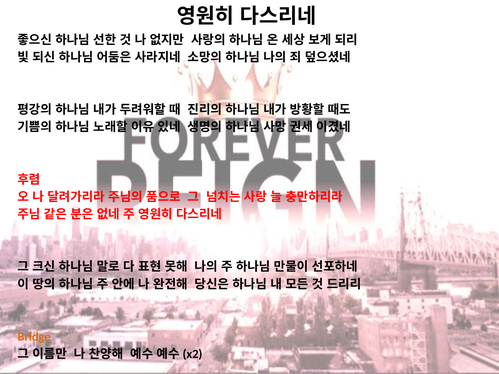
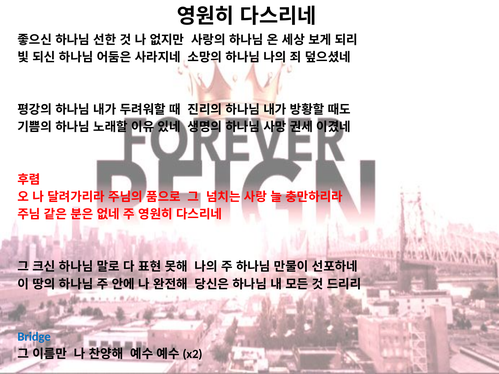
Bridge colour: orange -> blue
